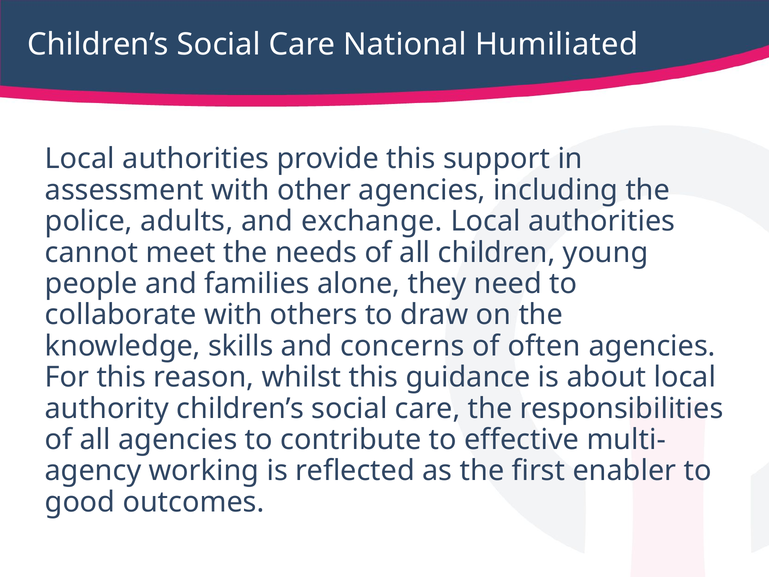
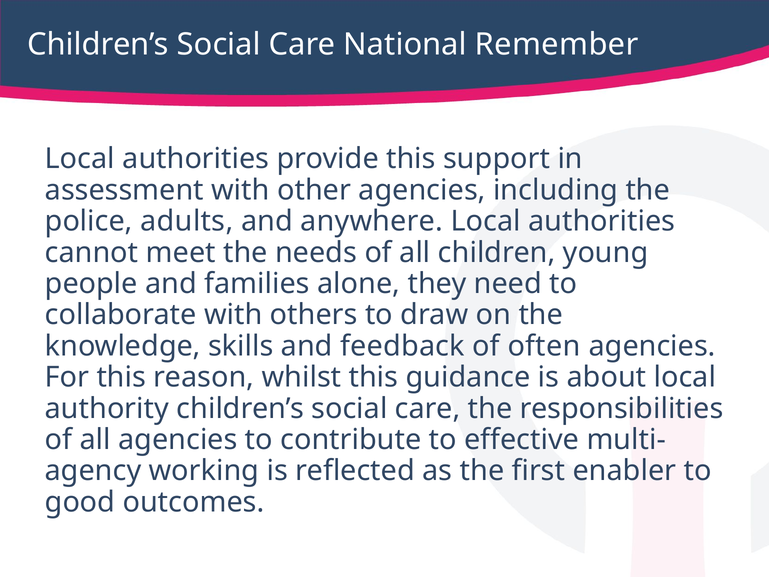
Humiliated: Humiliated -> Remember
exchange: exchange -> anywhere
concerns: concerns -> feedback
